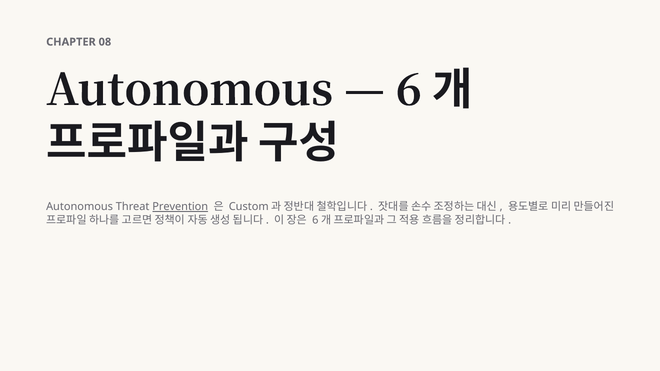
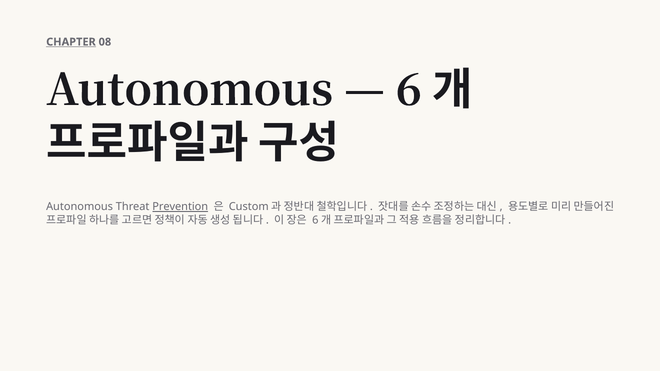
CHAPTER underline: none -> present
